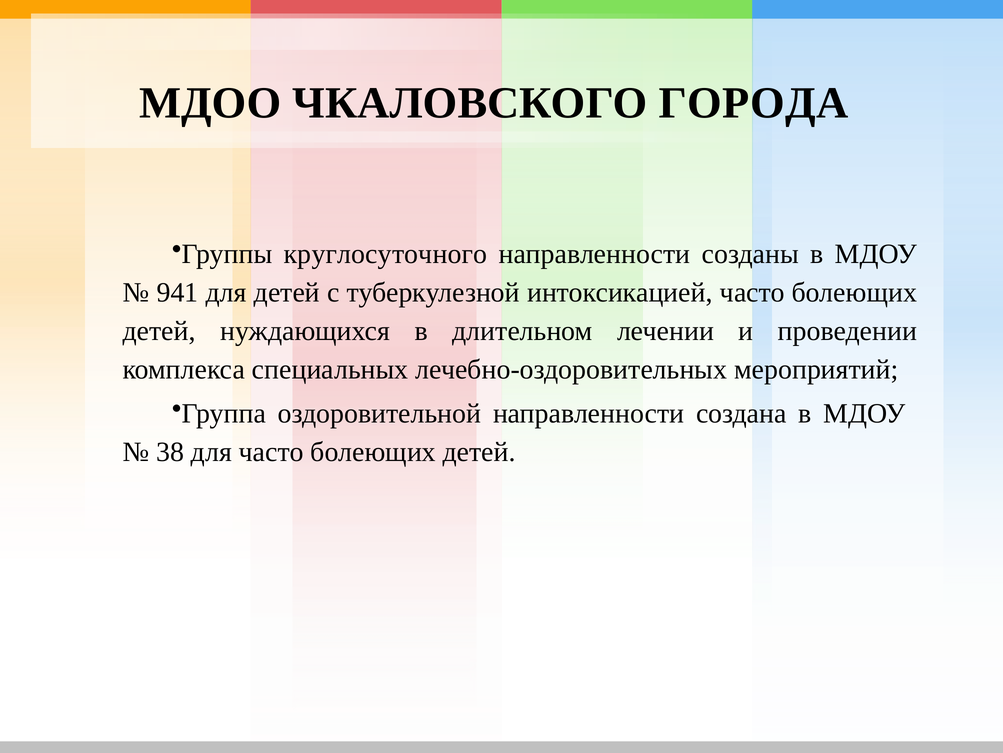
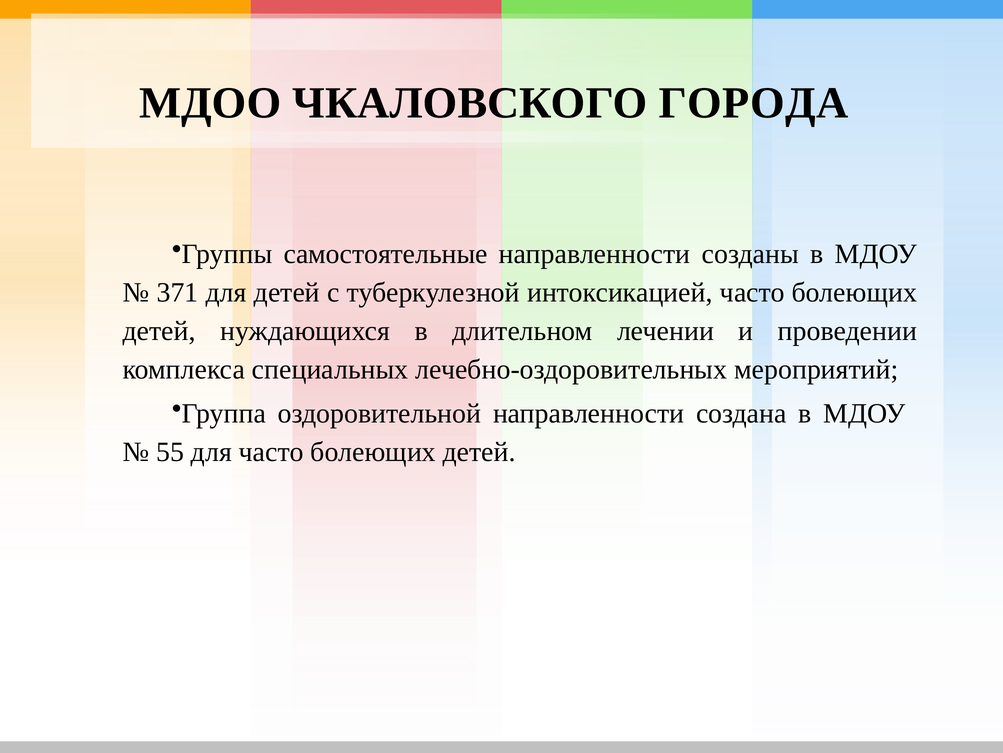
круглосуточного: круглосуточного -> самостоятельные
941: 941 -> 371
38: 38 -> 55
